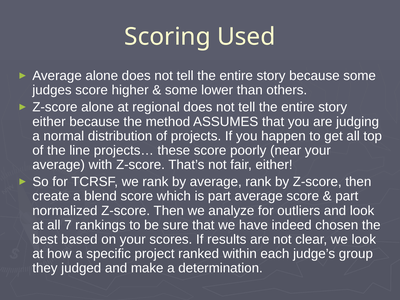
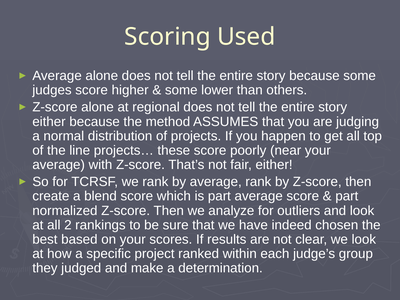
7: 7 -> 2
